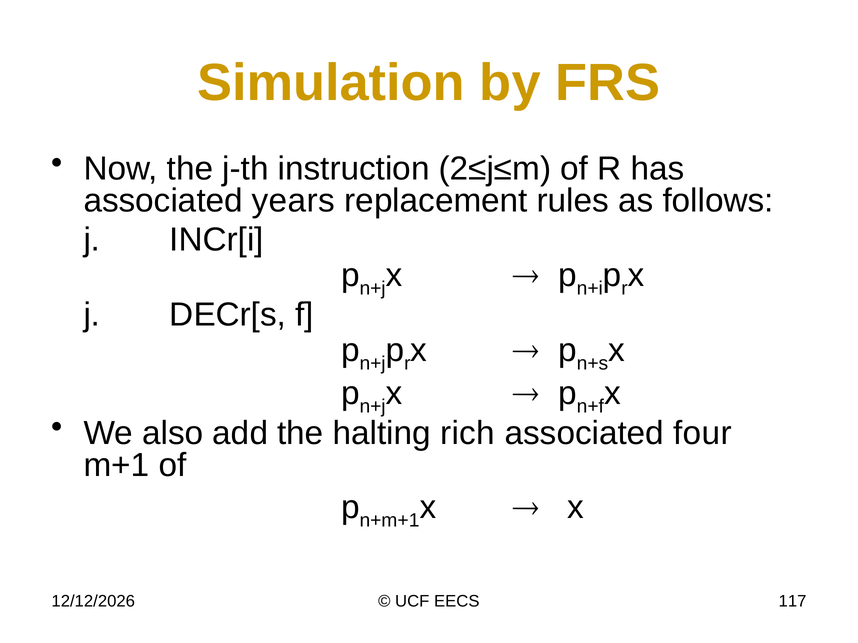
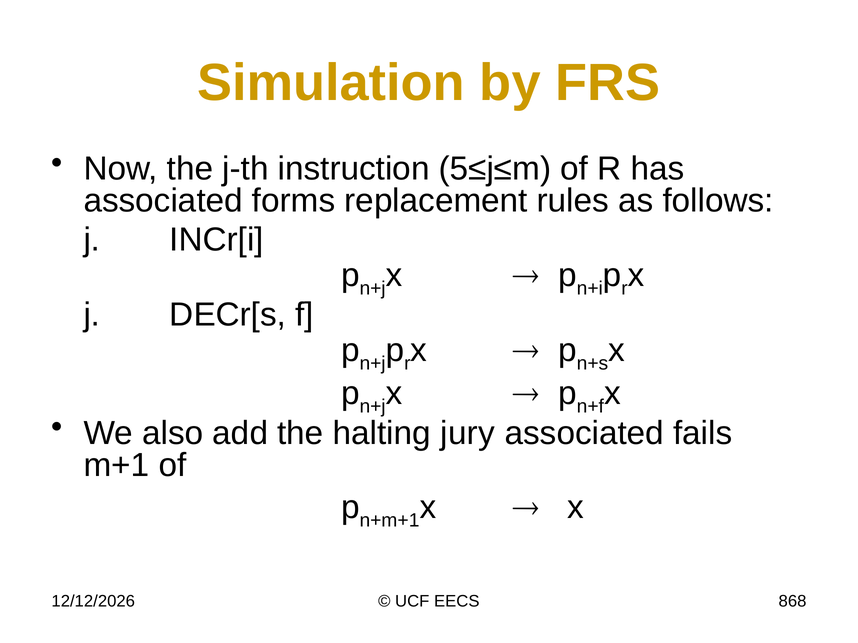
2≤j≤m: 2≤j≤m -> 5≤j≤m
years: years -> forms
rich: rich -> jury
four: four -> fails
117: 117 -> 868
